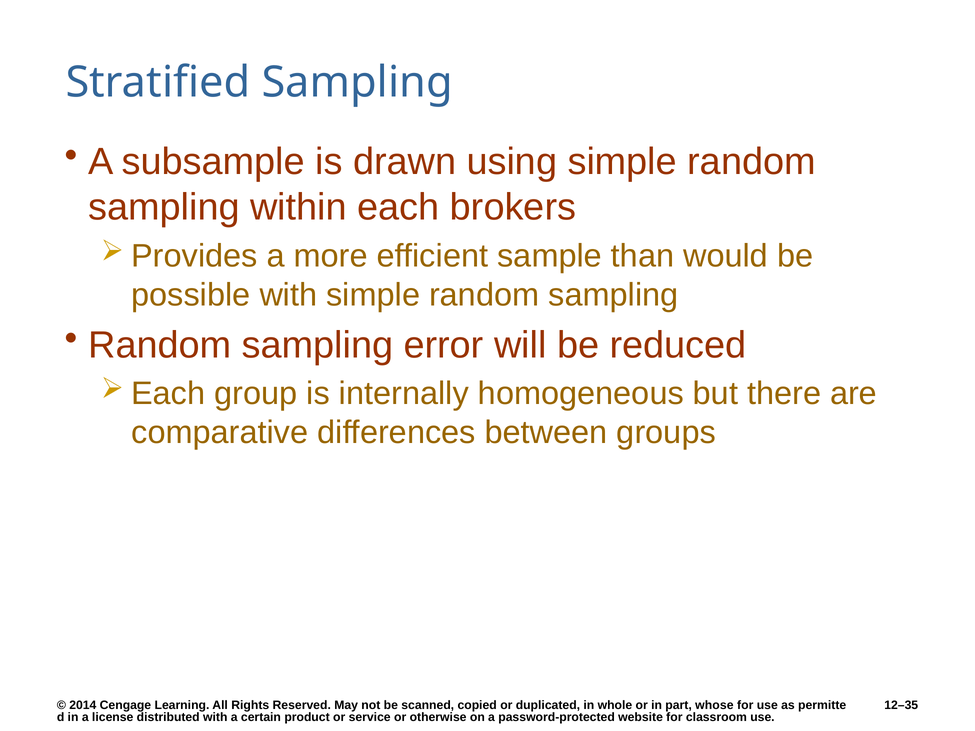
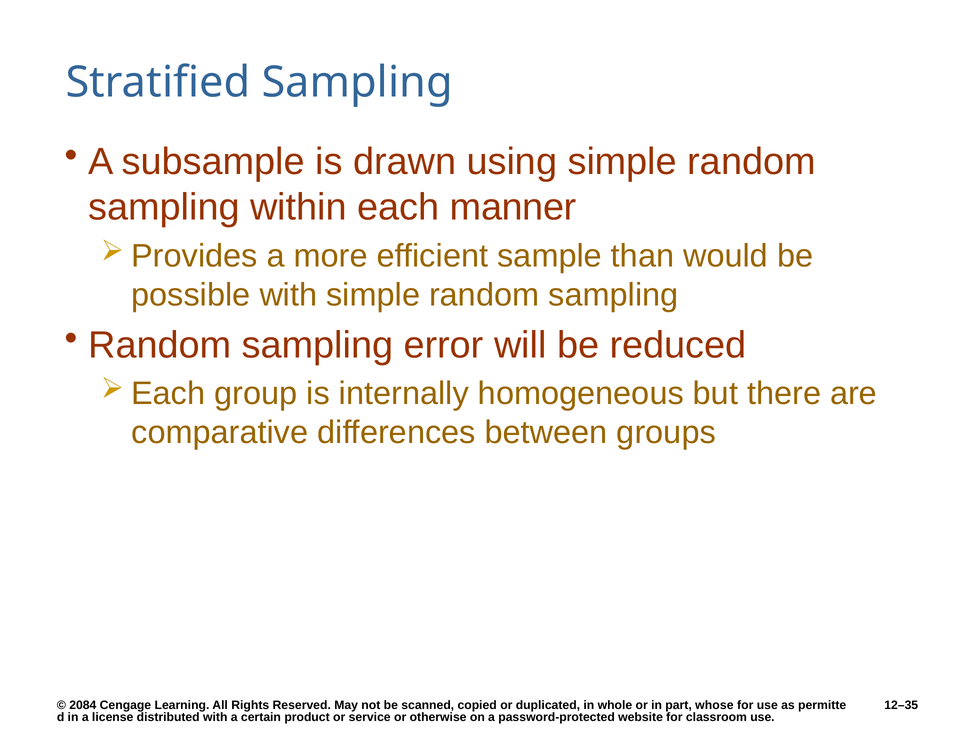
brokers: brokers -> manner
2014: 2014 -> 2084
